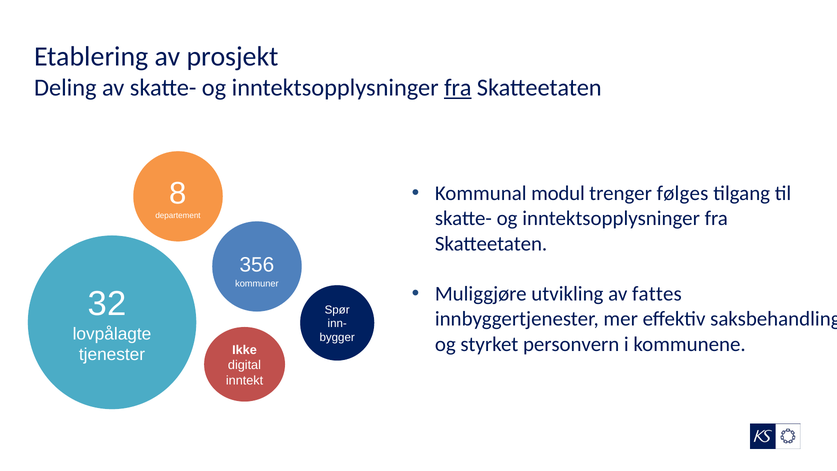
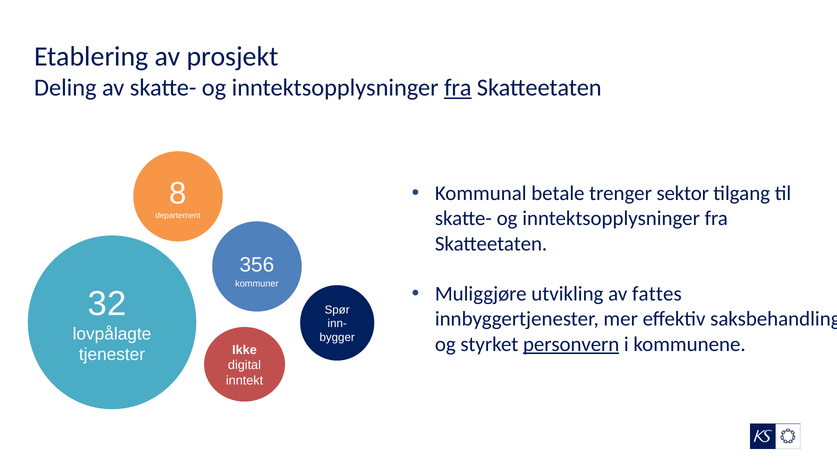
modul: modul -> betale
følges: følges -> sektor
personvern underline: none -> present
